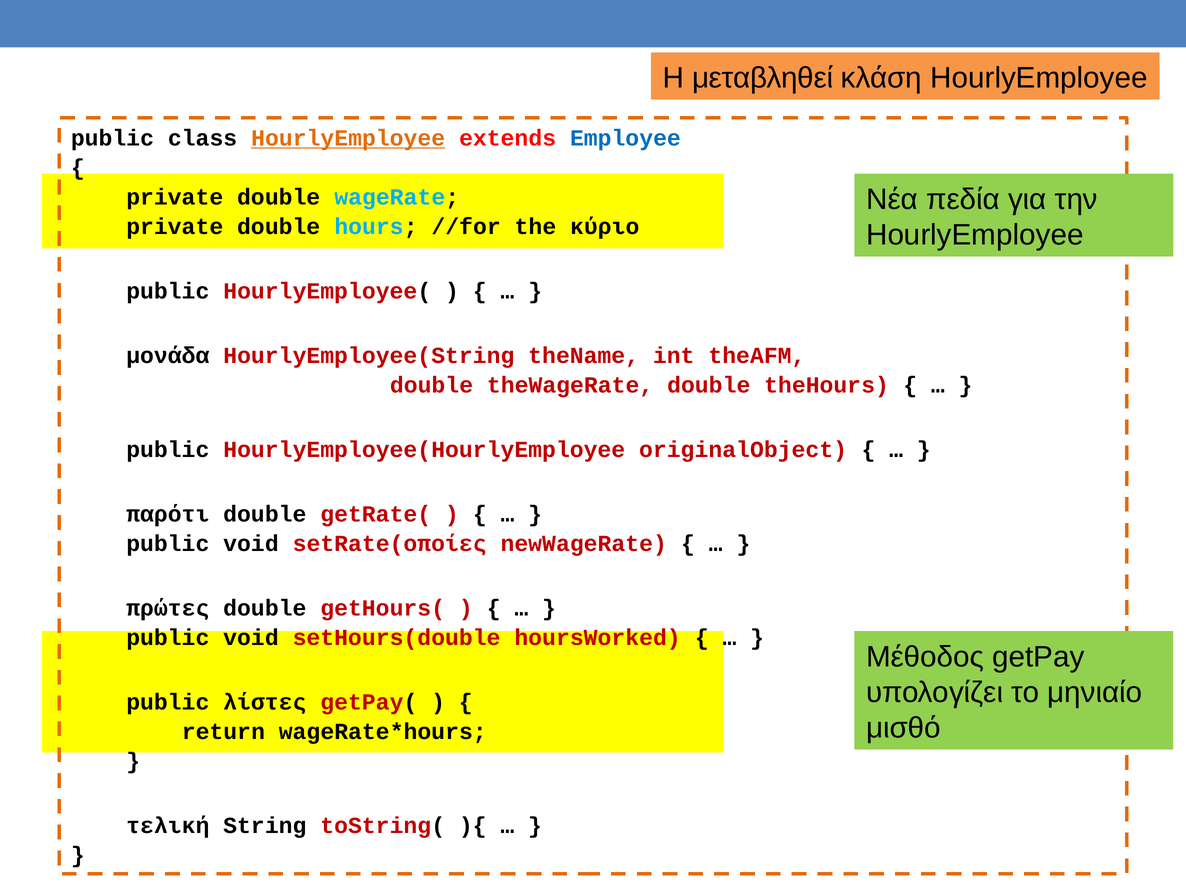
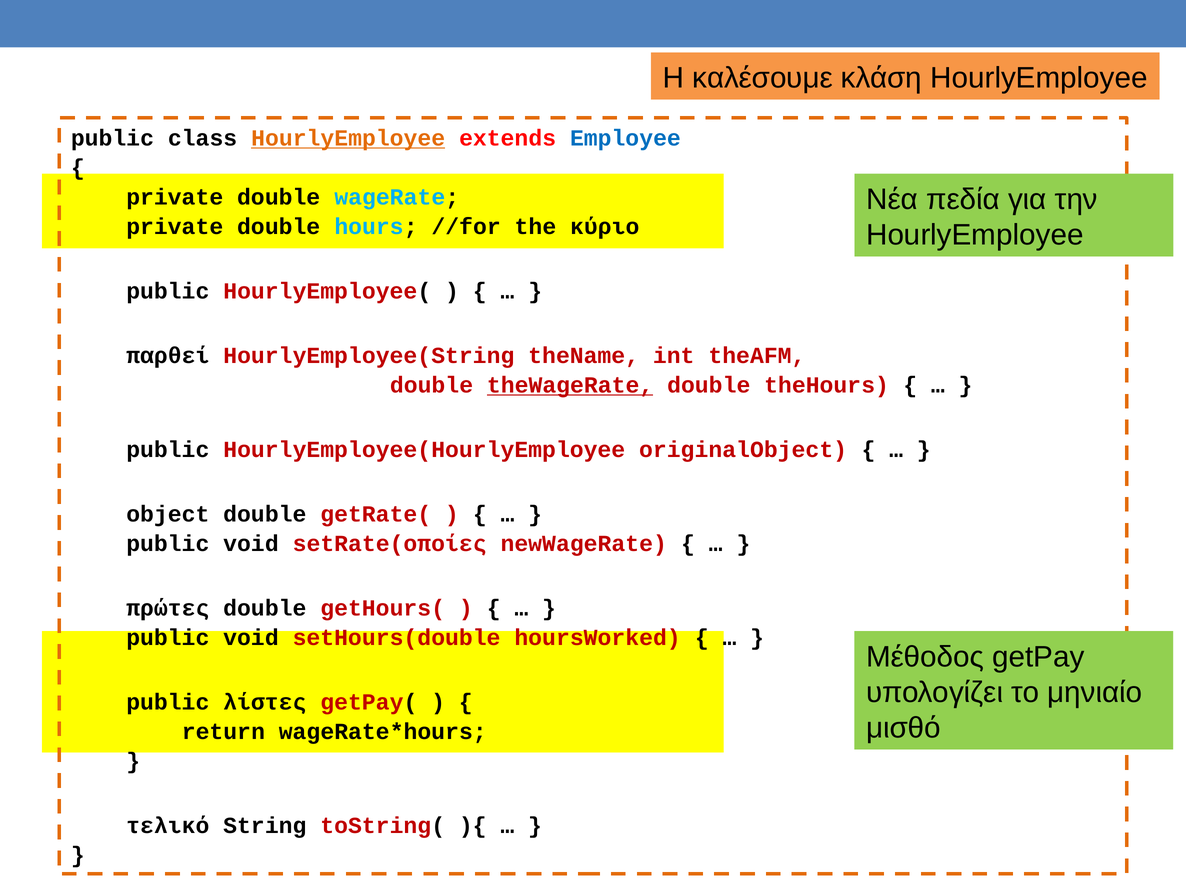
μεταβληθεί: μεταβληθεί -> καλέσουμε
μονάδα: μονάδα -> παρθεί
theWageRate underline: none -> present
παρότι: παρότι -> object
τελική: τελική -> τελικό
